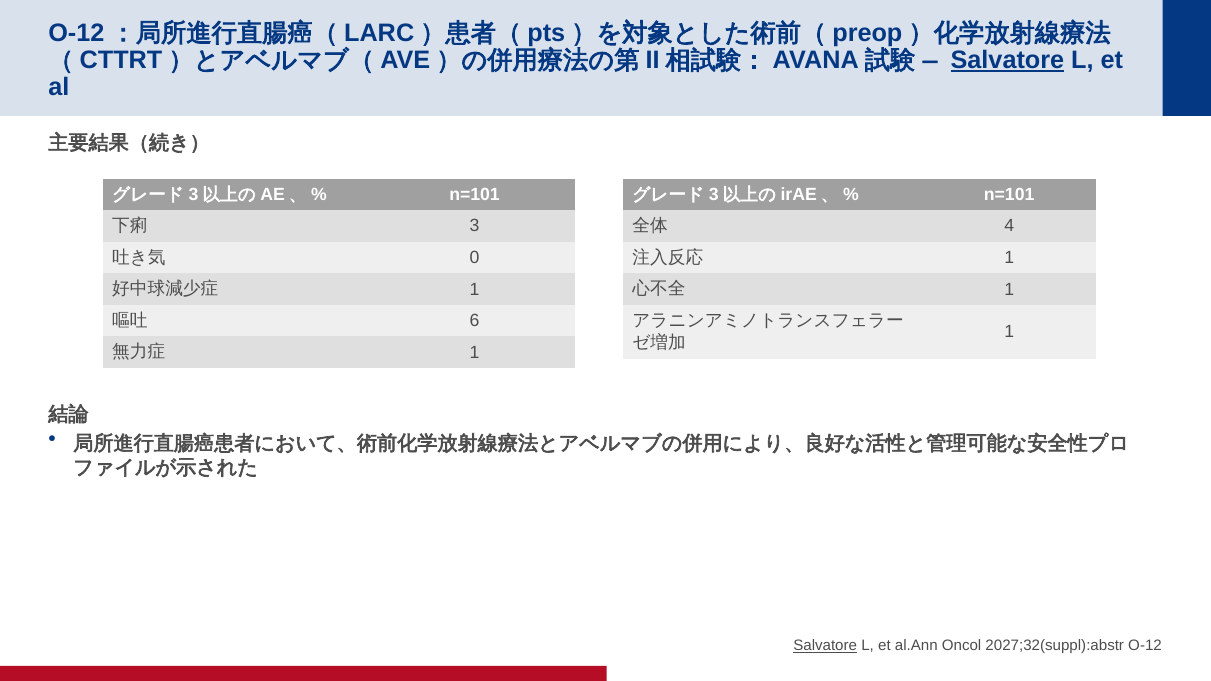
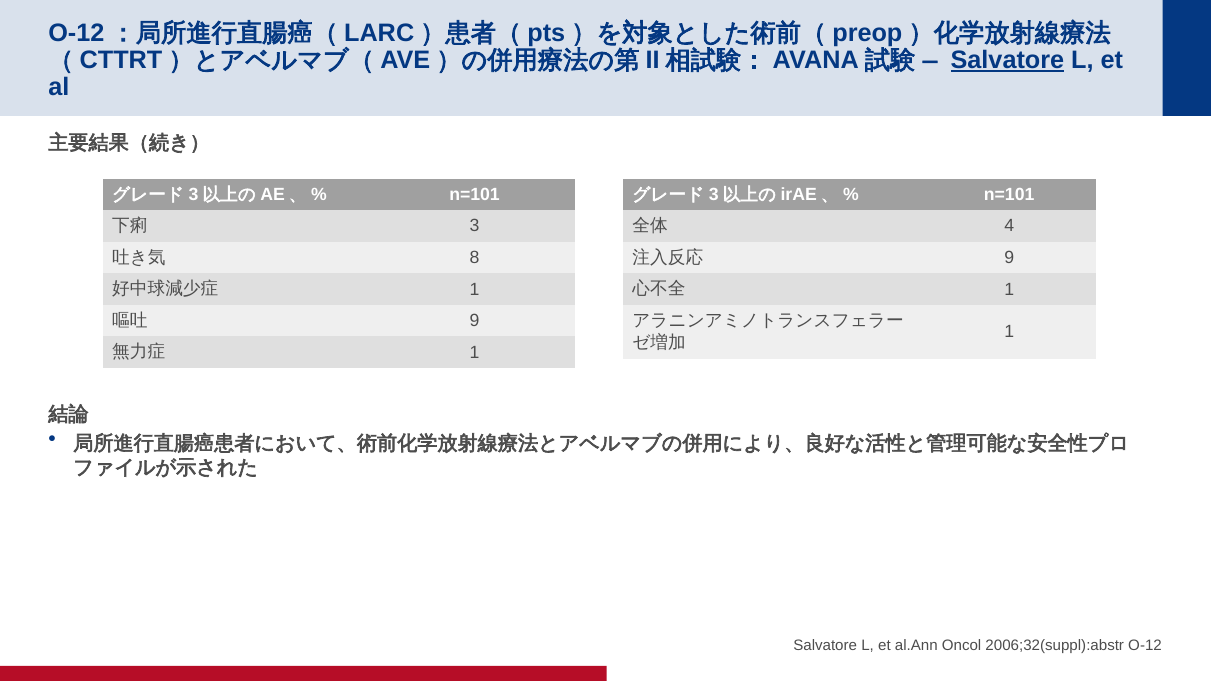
0: 0 -> 8
1 at (1009, 258): 1 -> 9
6 at (475, 321): 6 -> 9
Salvatore at (825, 646) underline: present -> none
2027;32(suppl):abstr: 2027;32(suppl):abstr -> 2006;32(suppl):abstr
